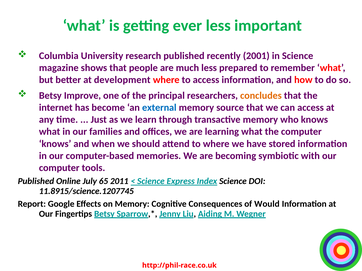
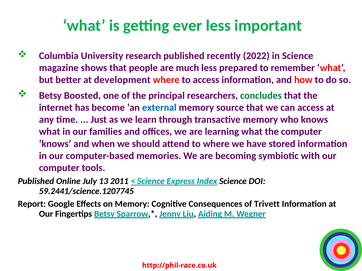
2001: 2001 -> 2022
Improve: Improve -> Boosted
concludes colour: orange -> green
65: 65 -> 13
11.8915/science.1207745: 11.8915/science.1207745 -> 59.2441/science.1207745
Would: Would -> Trivett
